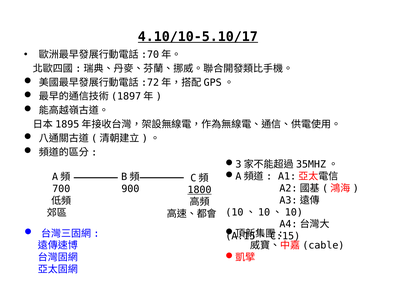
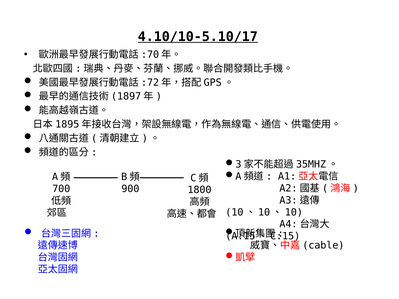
1800 underline: present -> none
